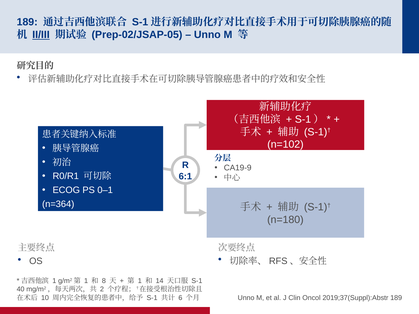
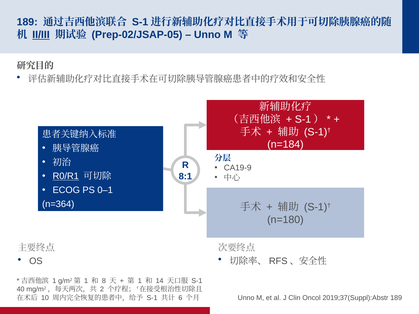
n=102: n=102 -> n=184
R0/R1 underline: none -> present
6:1: 6:1 -> 8:1
